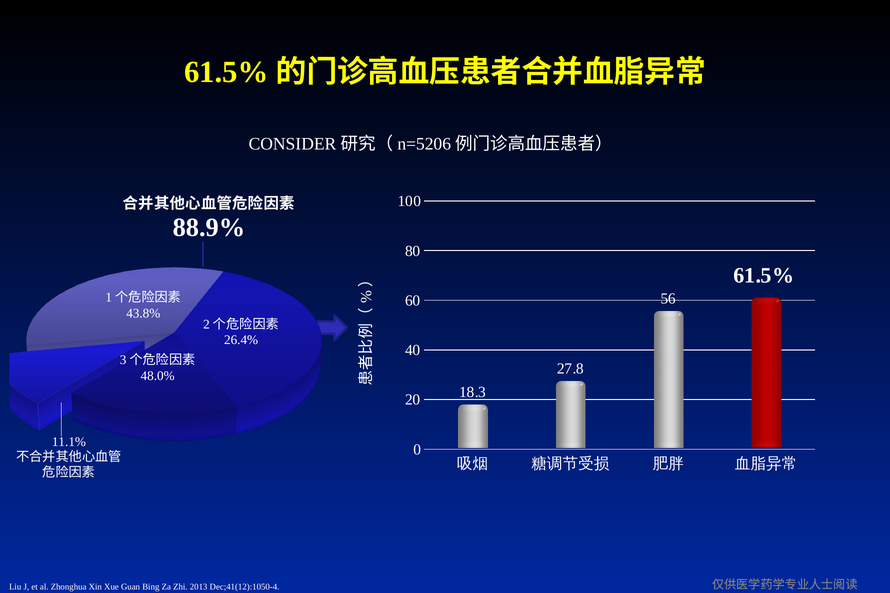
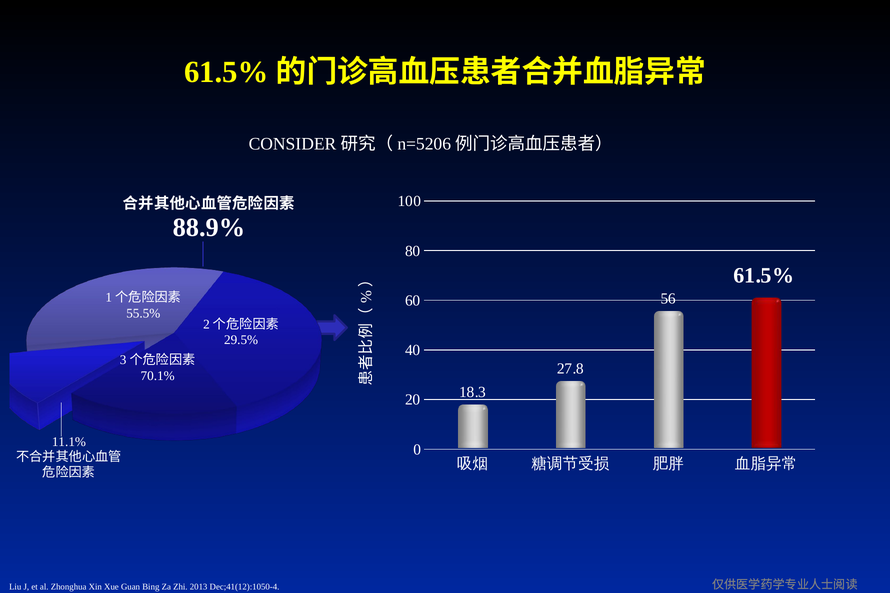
43.8%: 43.8% -> 55.5%
26.4%: 26.4% -> 29.5%
48.0%: 48.0% -> 70.1%
